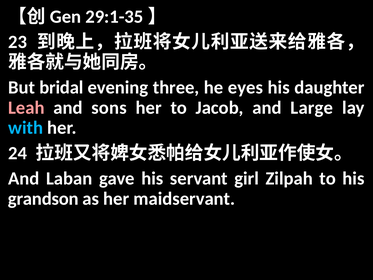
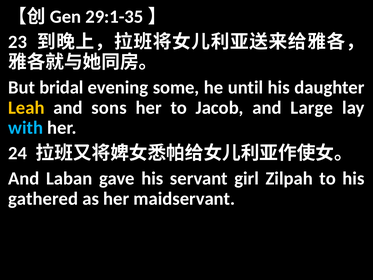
three: three -> some
eyes: eyes -> until
Leah colour: pink -> yellow
grandson: grandson -> gathered
